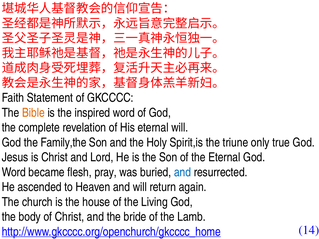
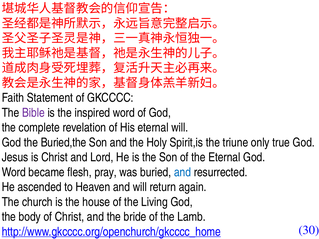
Bible colour: orange -> purple
Family,the: Family,the -> Buried,the
14: 14 -> 30
